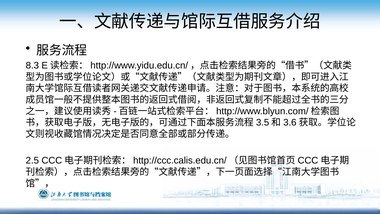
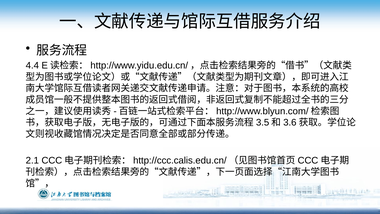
8.3: 8.3 -> 4.4
2.5: 2.5 -> 2.1
